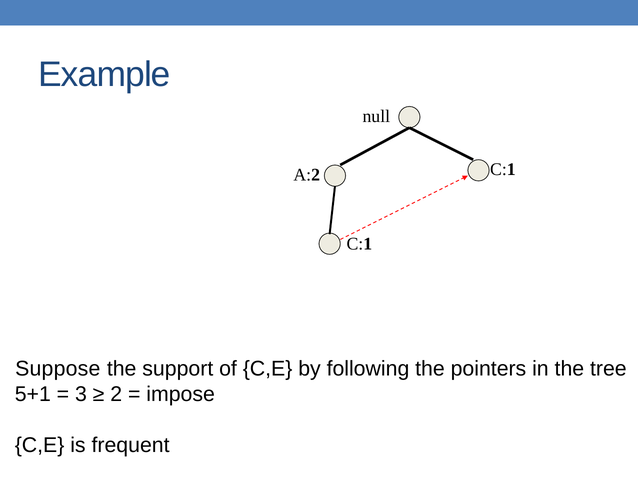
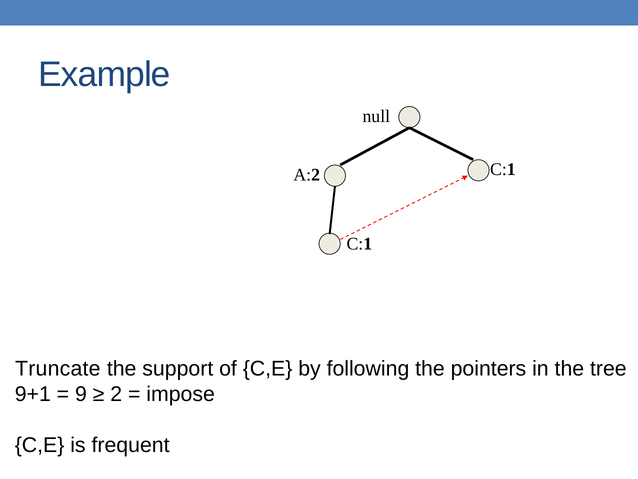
Suppose: Suppose -> Truncate
5+1: 5+1 -> 9+1
3: 3 -> 9
